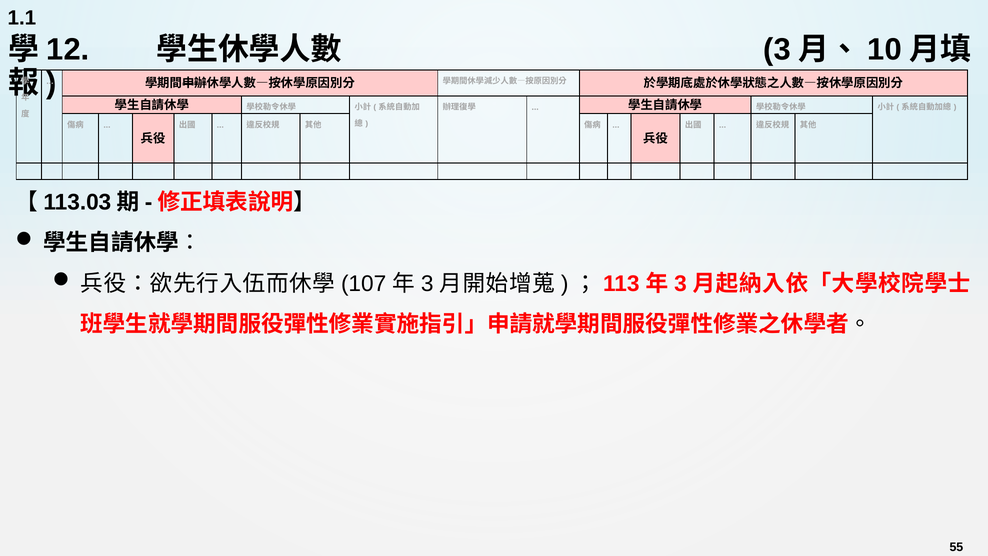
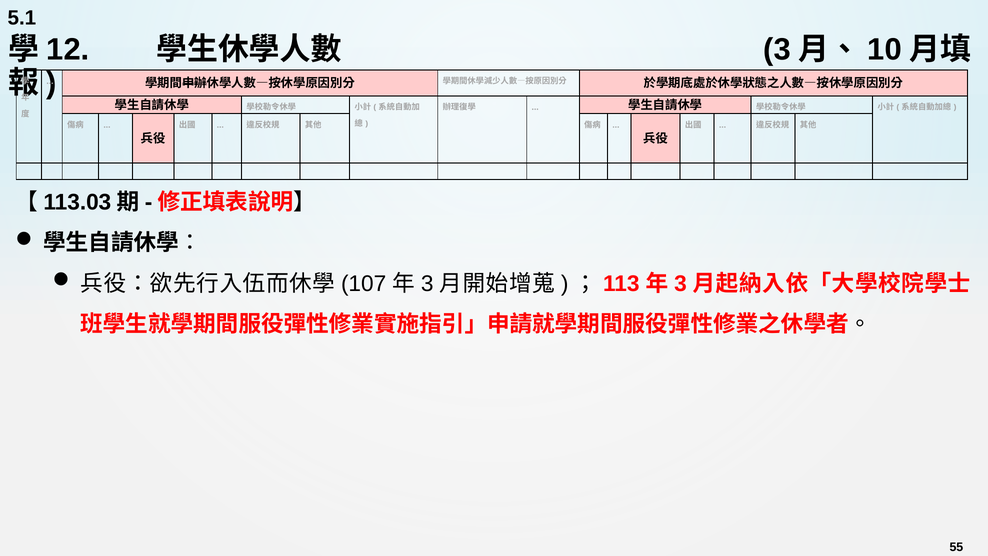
1.1: 1.1 -> 5.1
